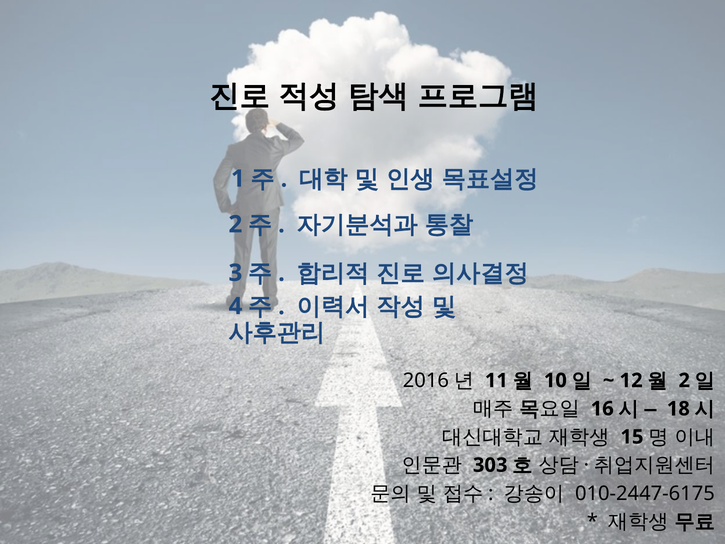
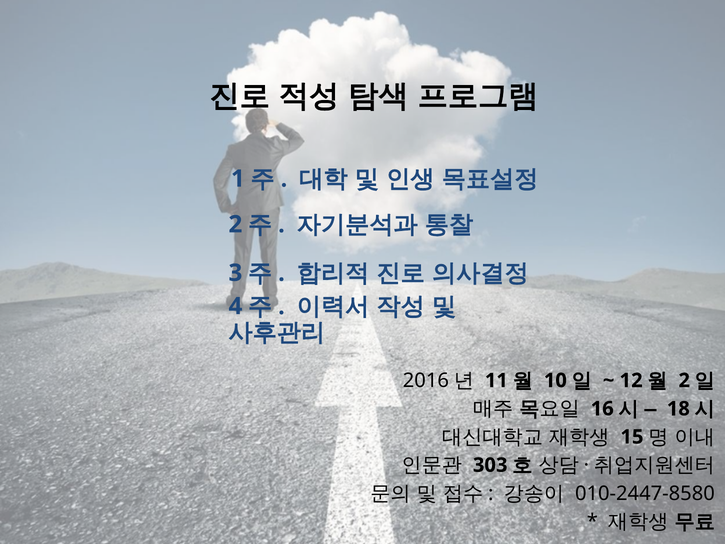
010-2447-6175: 010-2447-6175 -> 010-2447-8580
